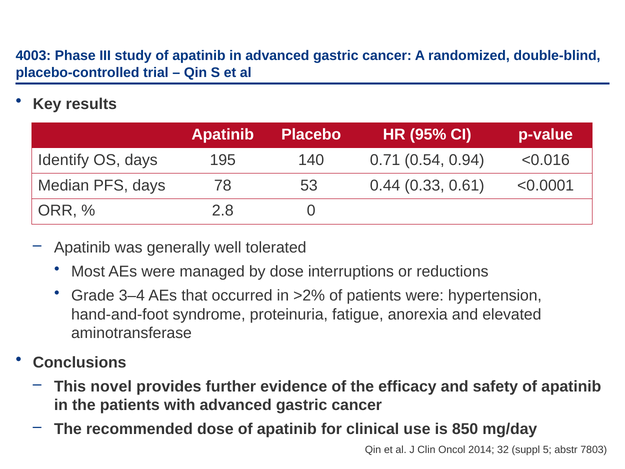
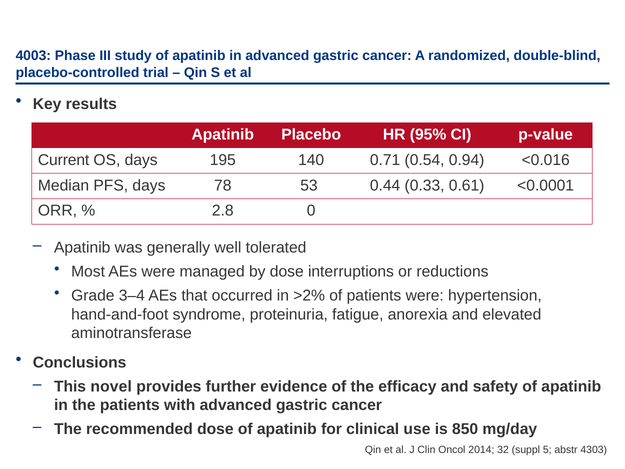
Identify: Identify -> Current
7803: 7803 -> 4303
